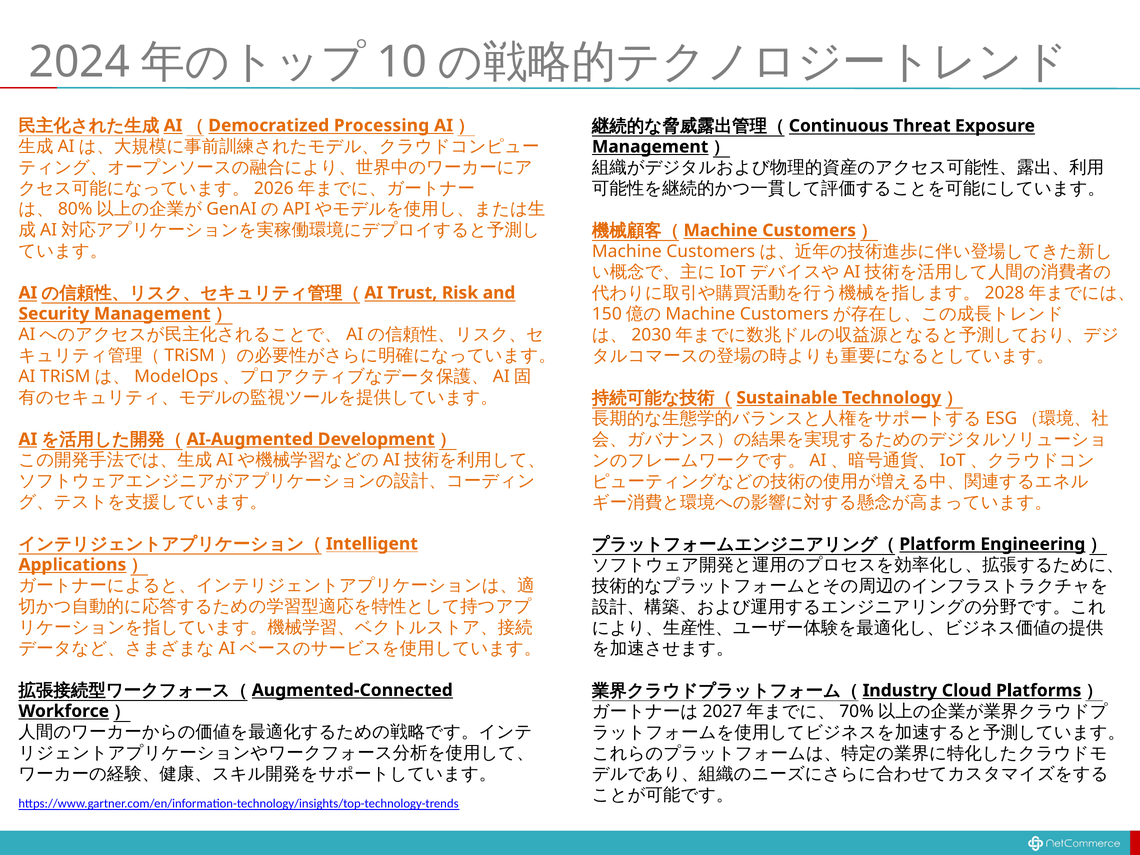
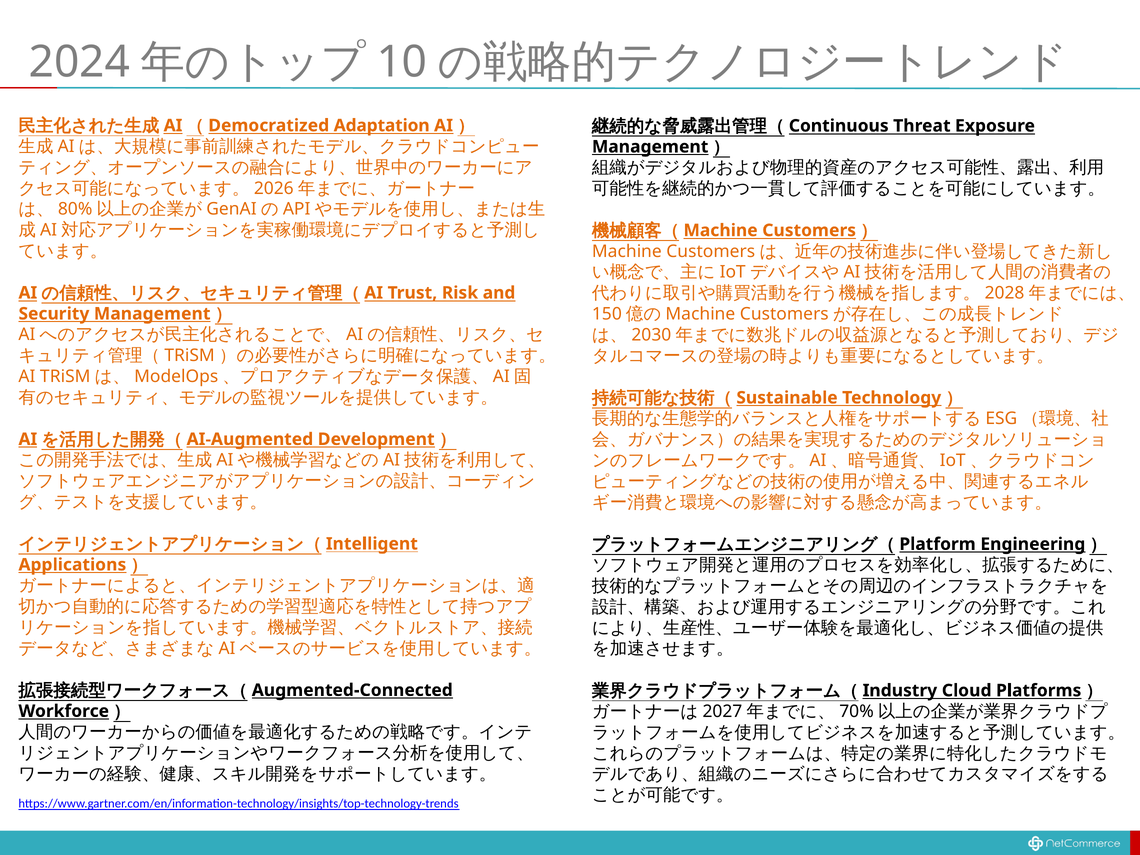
Processing: Processing -> Adaptation
